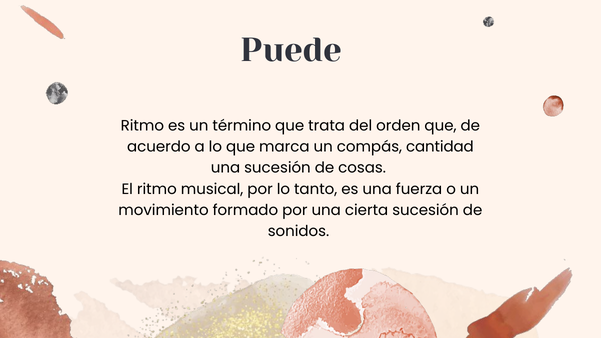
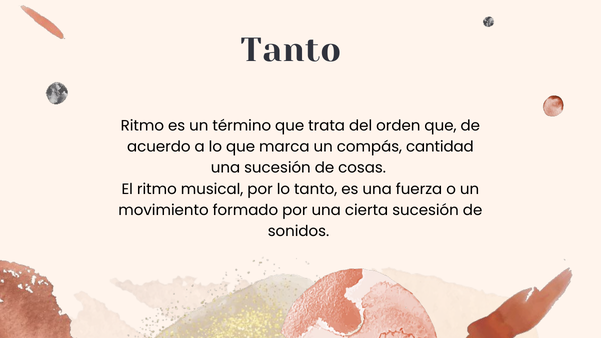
Puede at (291, 50): Puede -> Tanto
